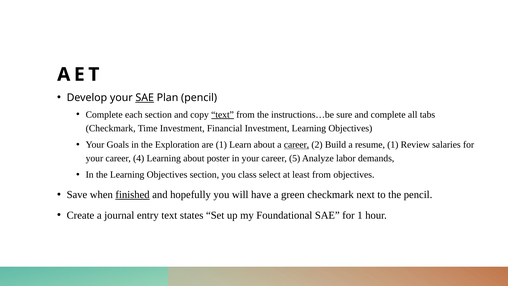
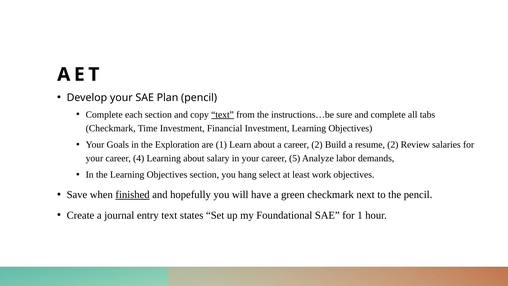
SAE at (145, 98) underline: present -> none
career at (297, 145) underline: present -> none
resume 1: 1 -> 2
poster: poster -> salary
class: class -> hang
least from: from -> work
